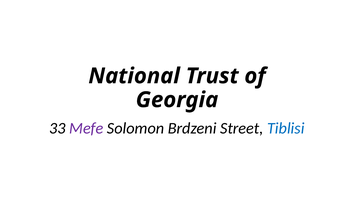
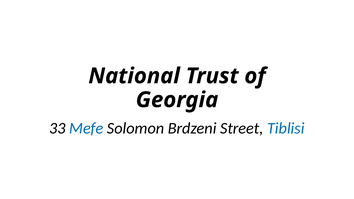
Mefe colour: purple -> blue
